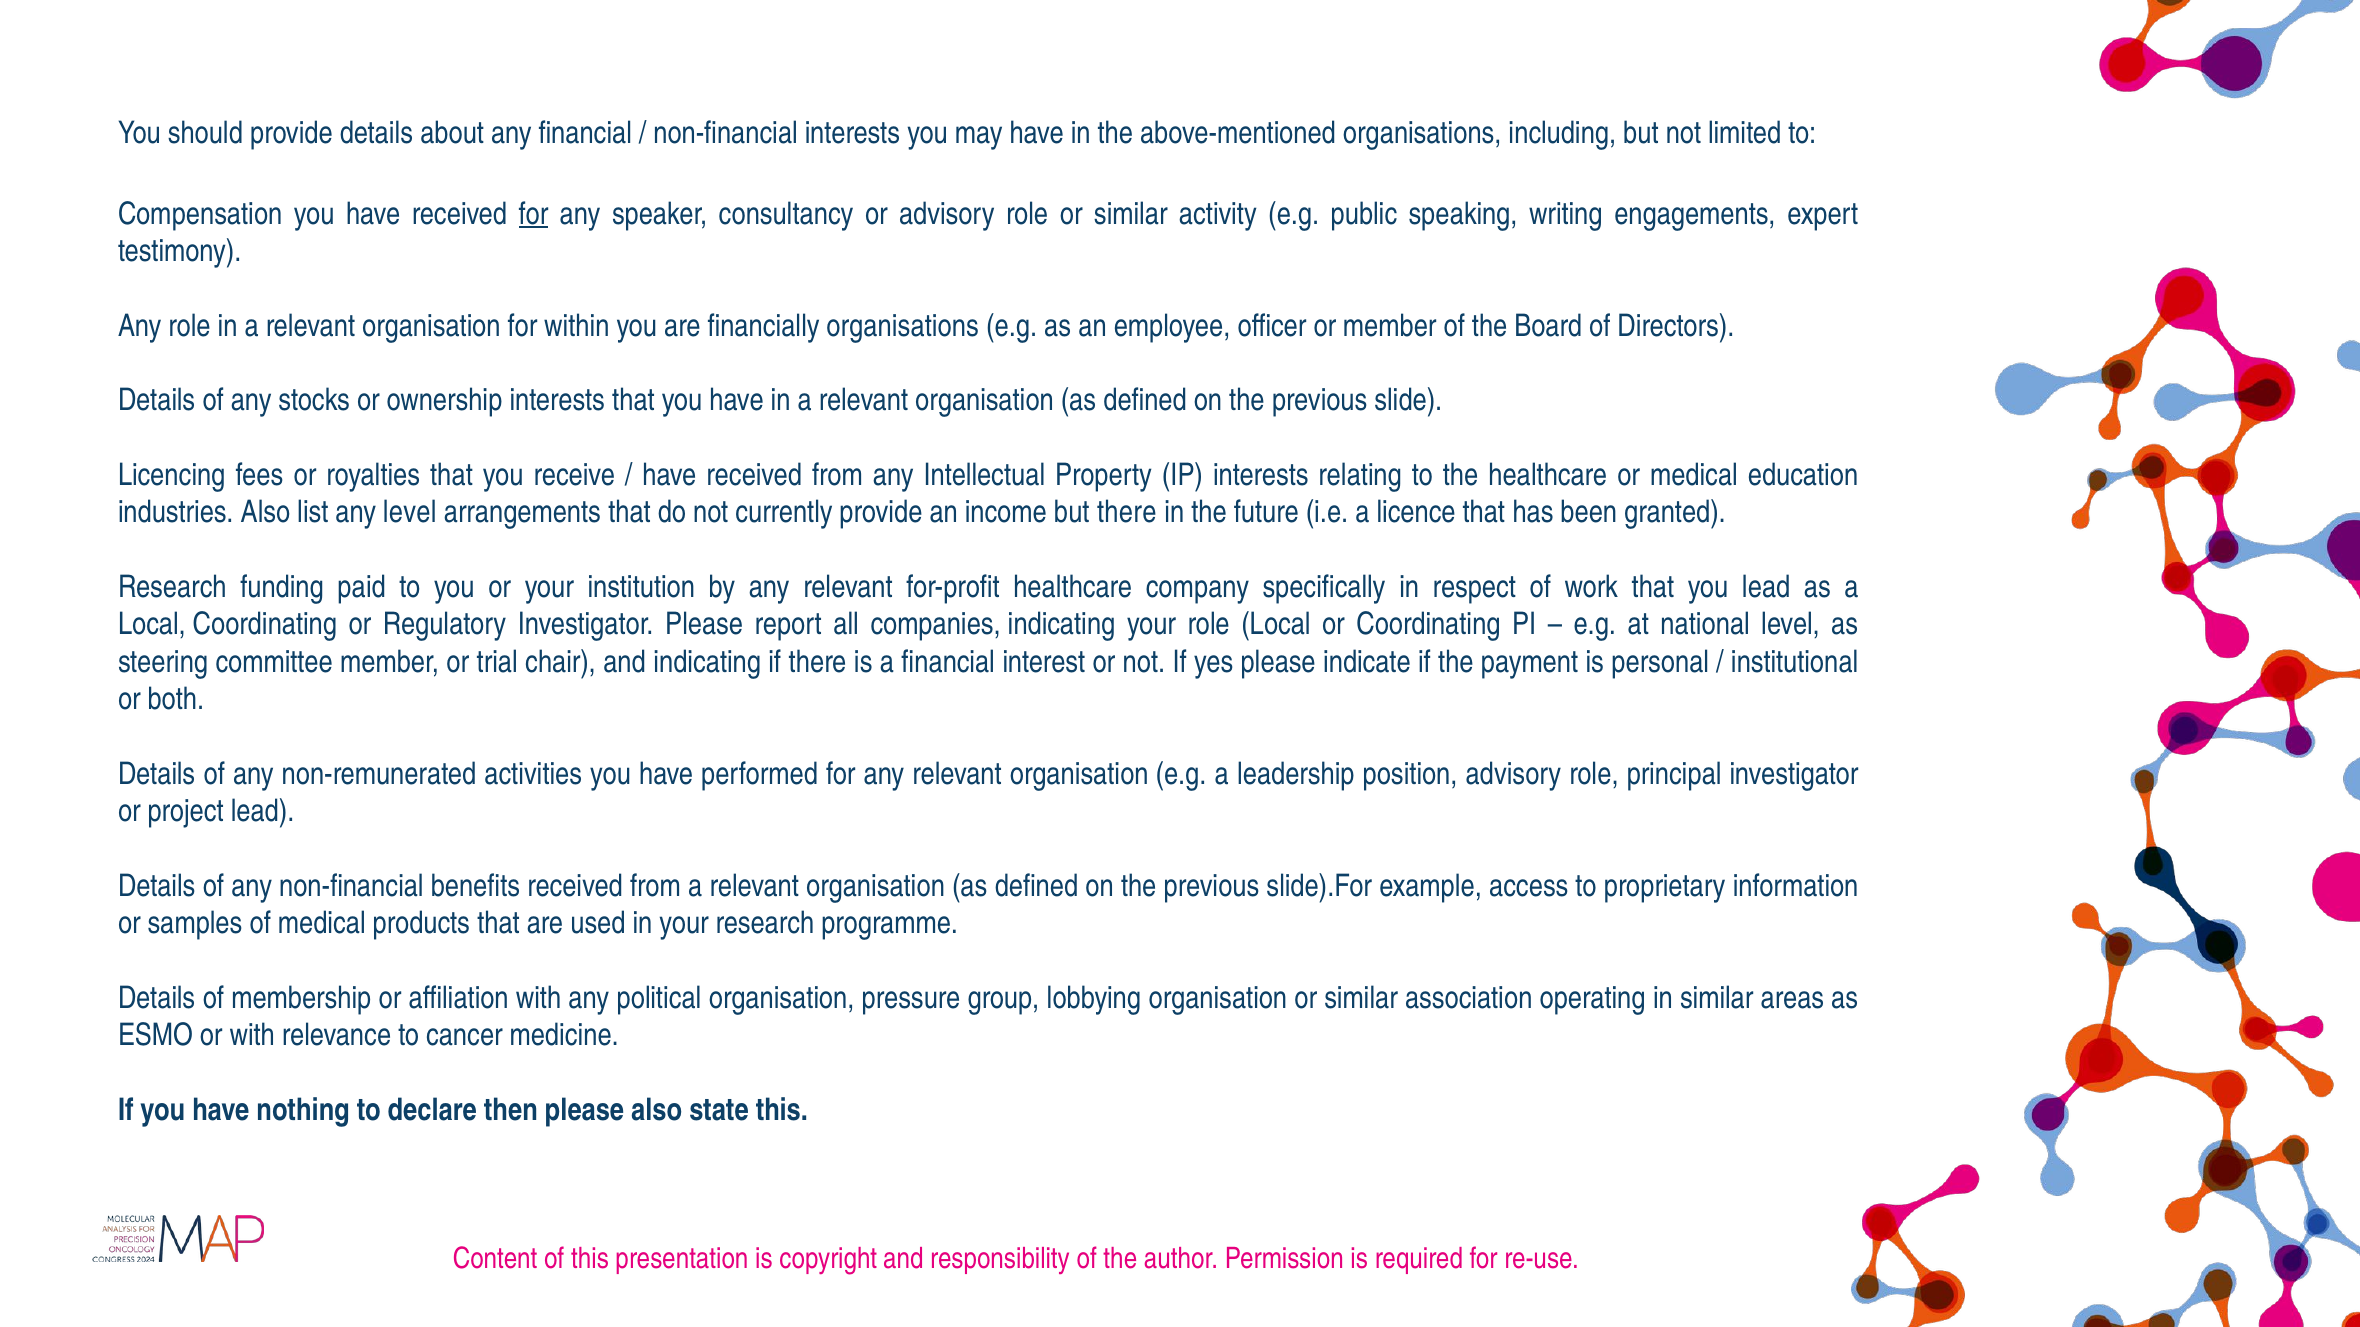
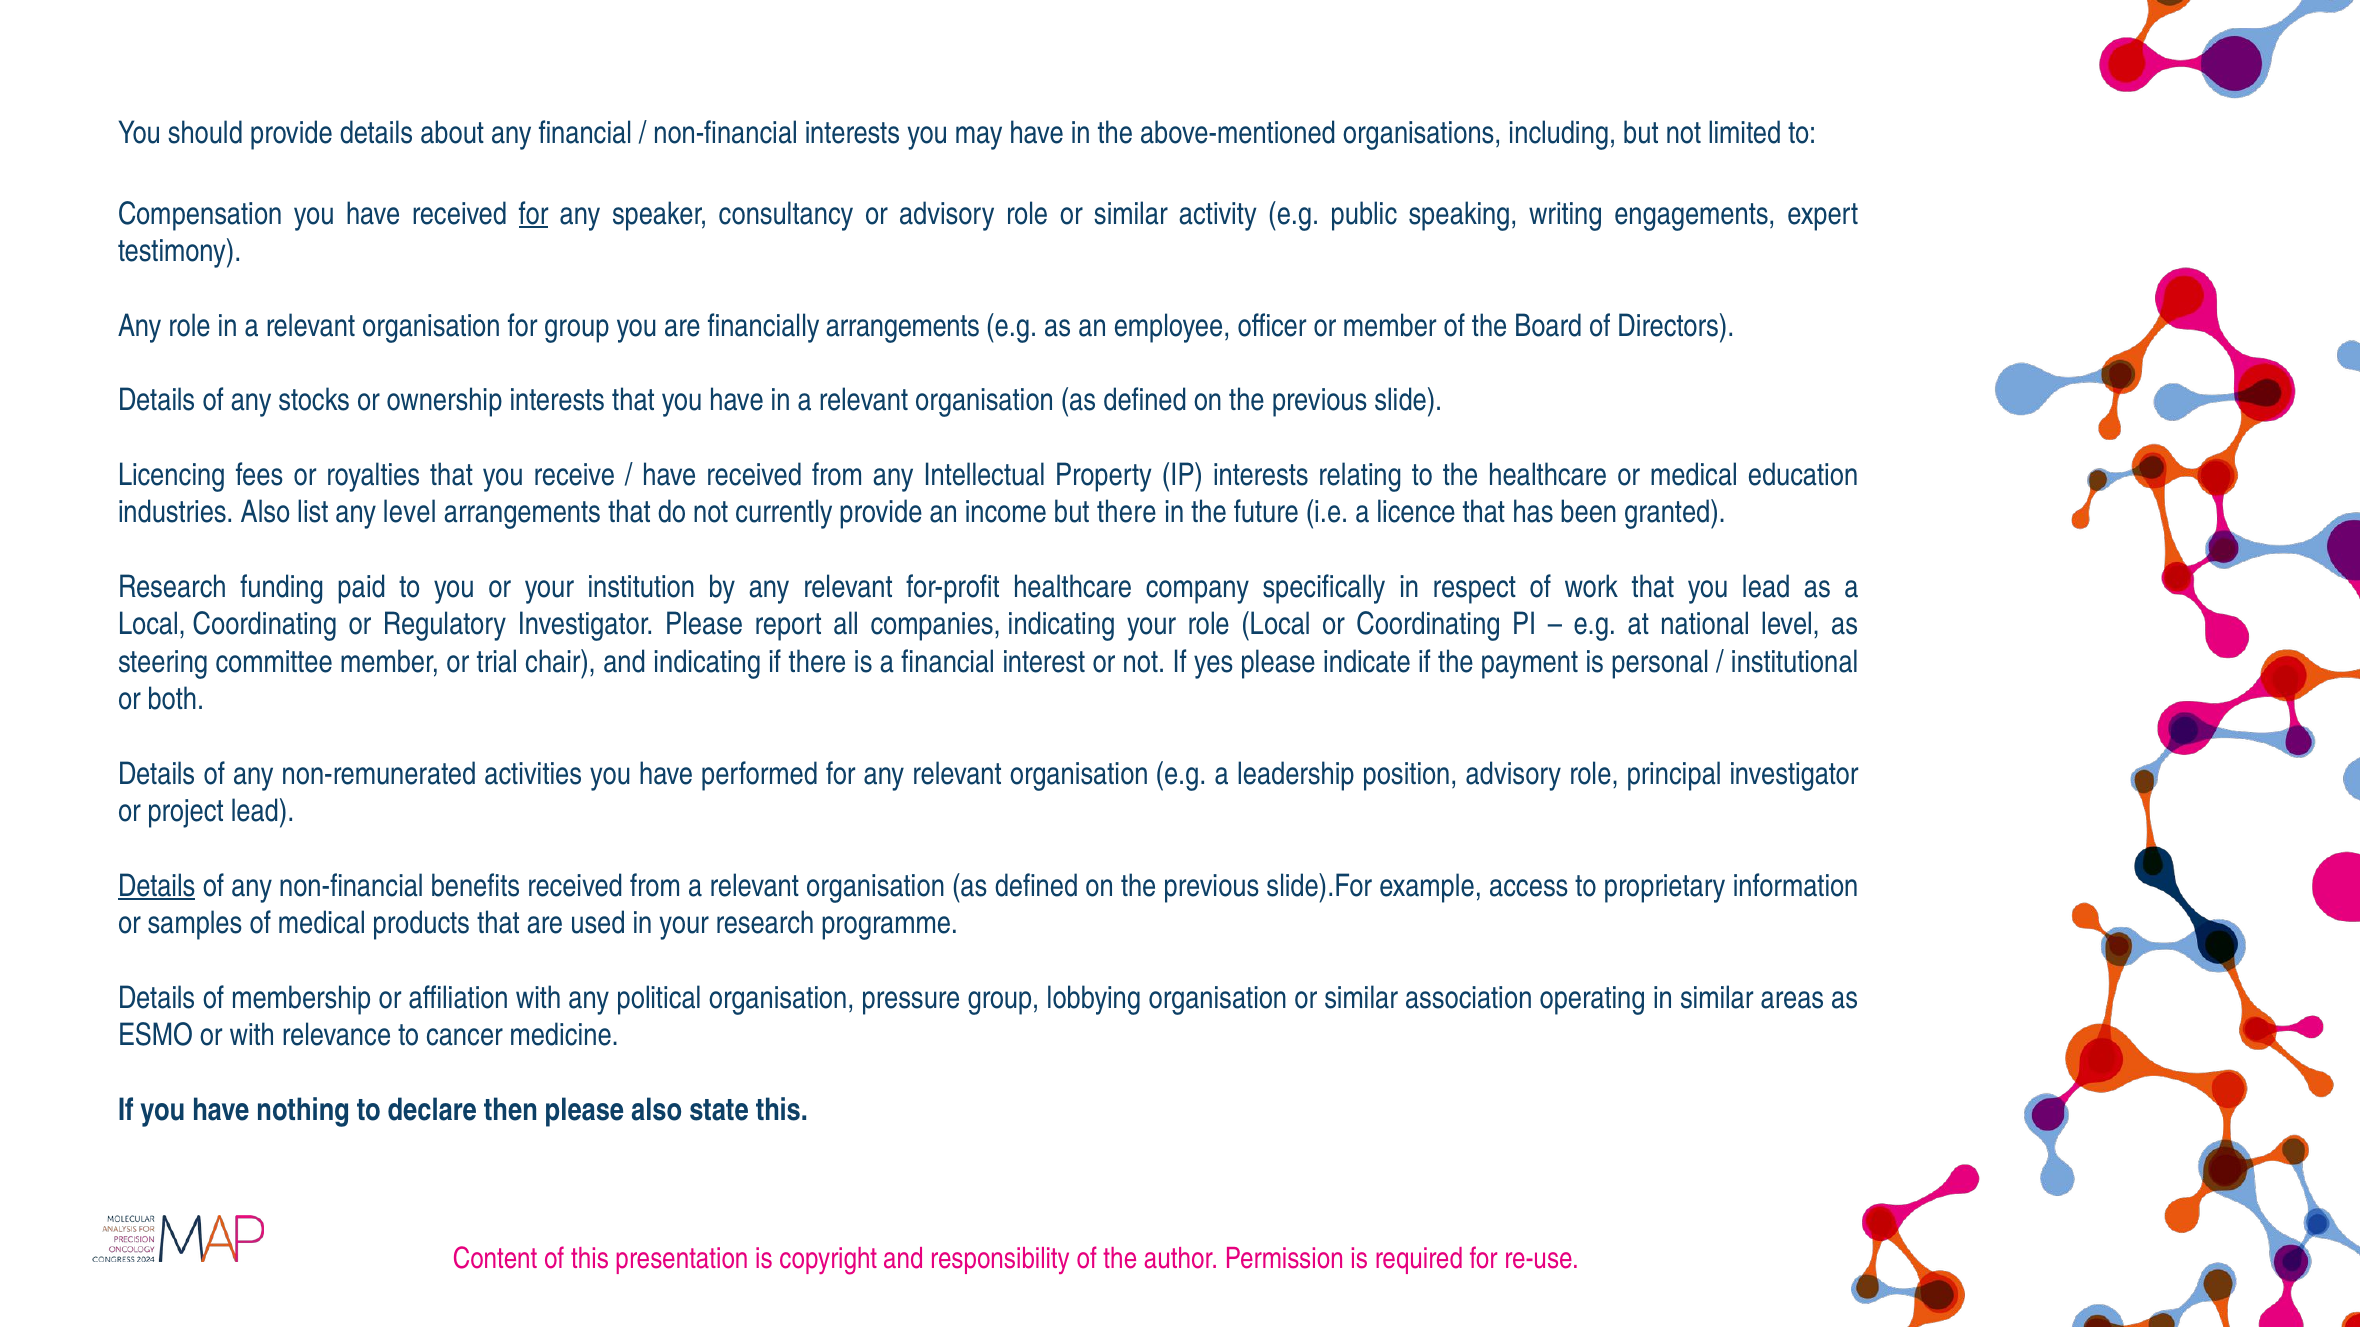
for within: within -> group
financially organisations: organisations -> arrangements
Details at (157, 886) underline: none -> present
